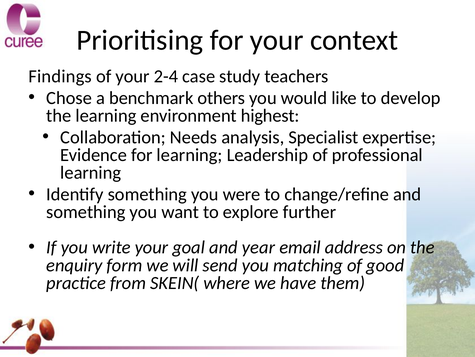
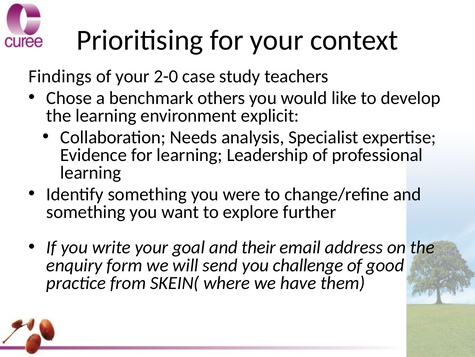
2-4: 2-4 -> 2-0
highest: highest -> explicit
year: year -> their
matching: matching -> challenge
